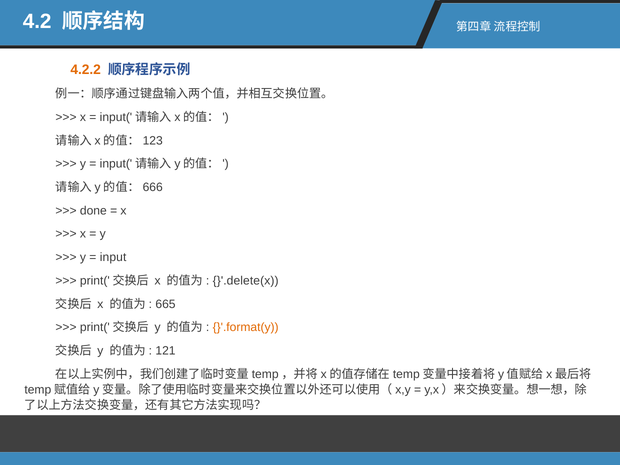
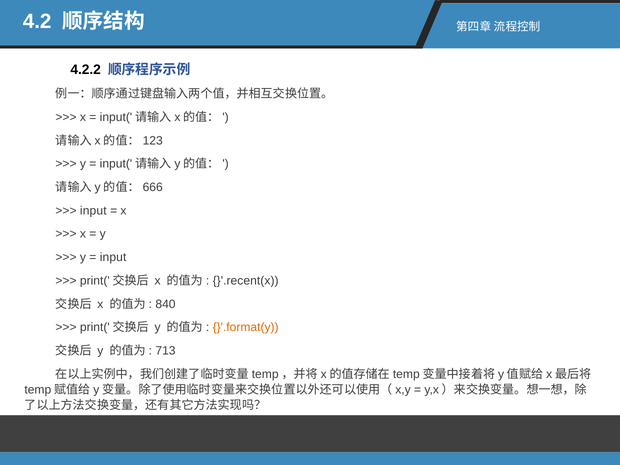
4.2.2 colour: orange -> black
done at (93, 211): done -> input
}'.delete(x: }'.delete(x -> }'.recent(x
665: 665 -> 840
121: 121 -> 713
